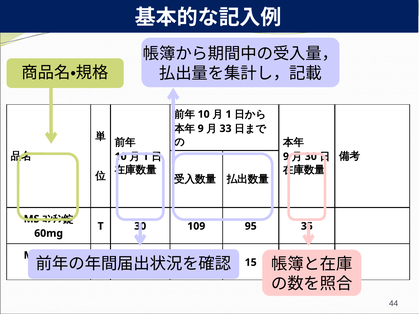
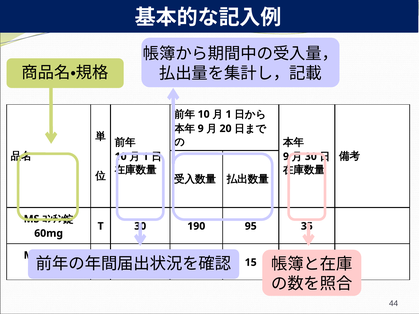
33: 33 -> 20
109: 109 -> 190
